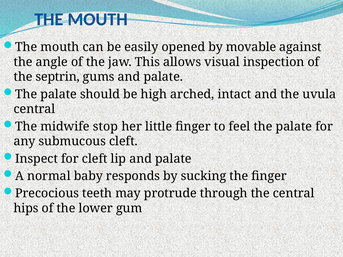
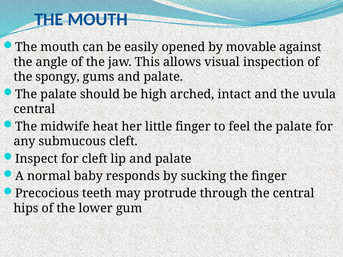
septrin: septrin -> spongy
stop: stop -> heat
